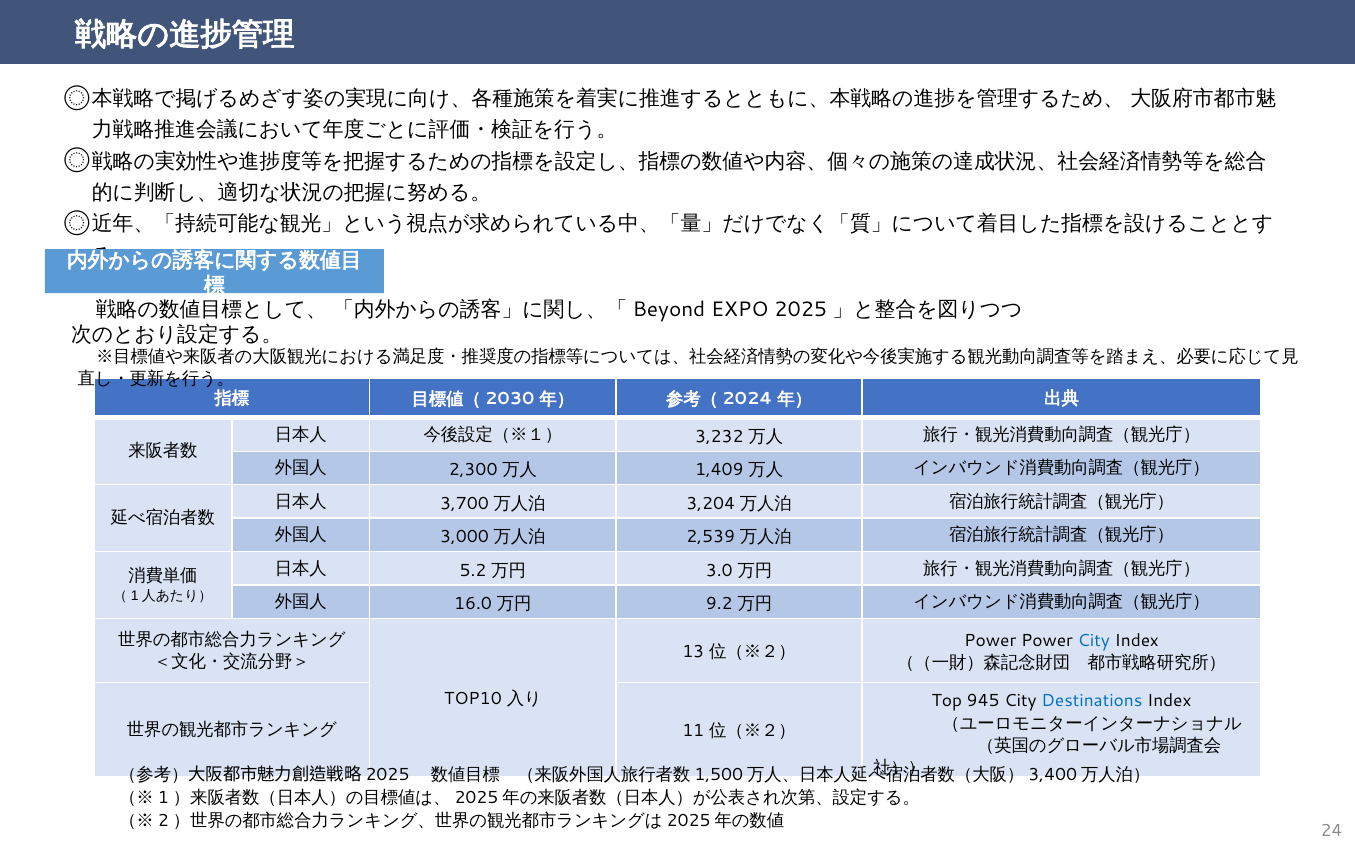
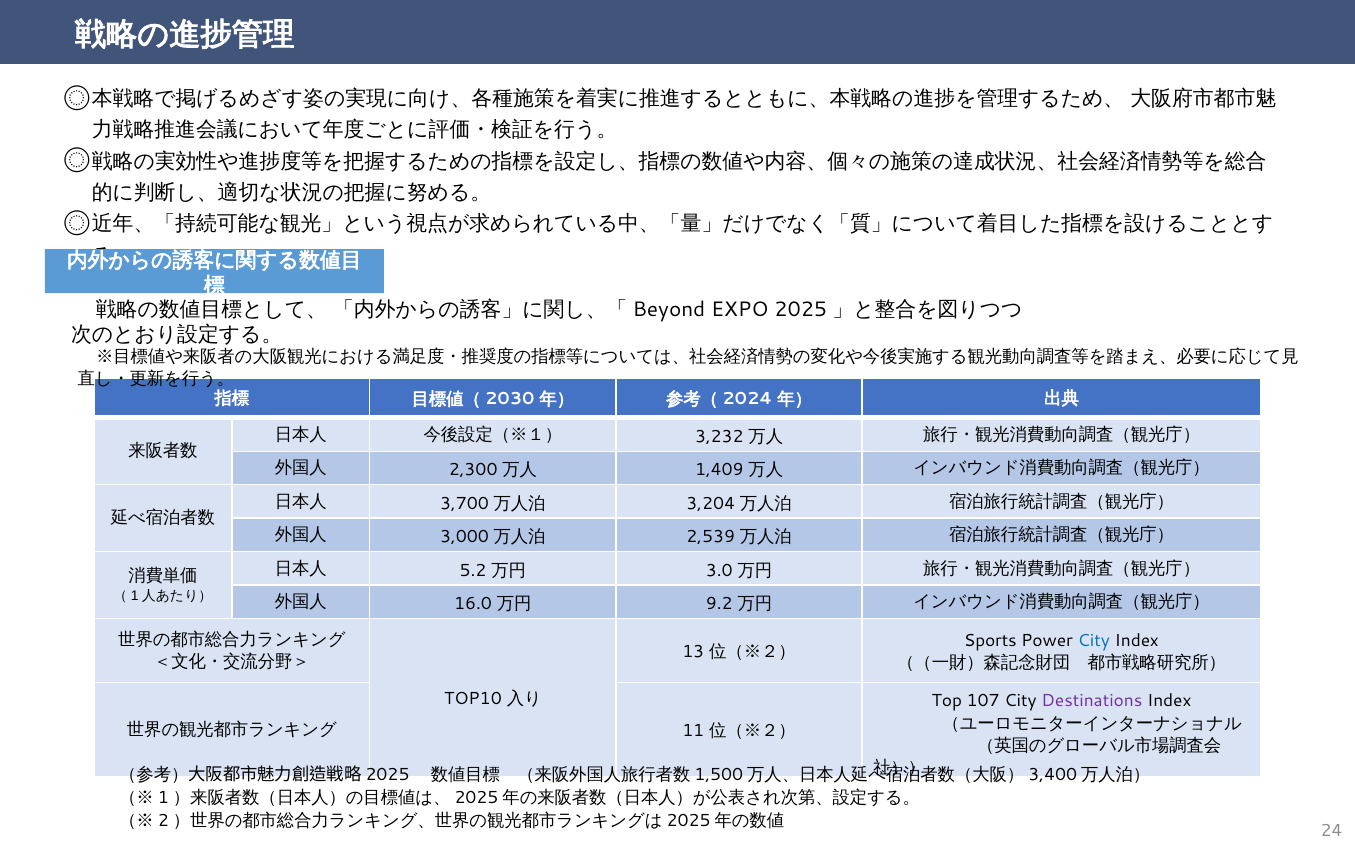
Power at (990, 640): Power -> Sports
945: 945 -> 107
Destinations colour: blue -> purple
